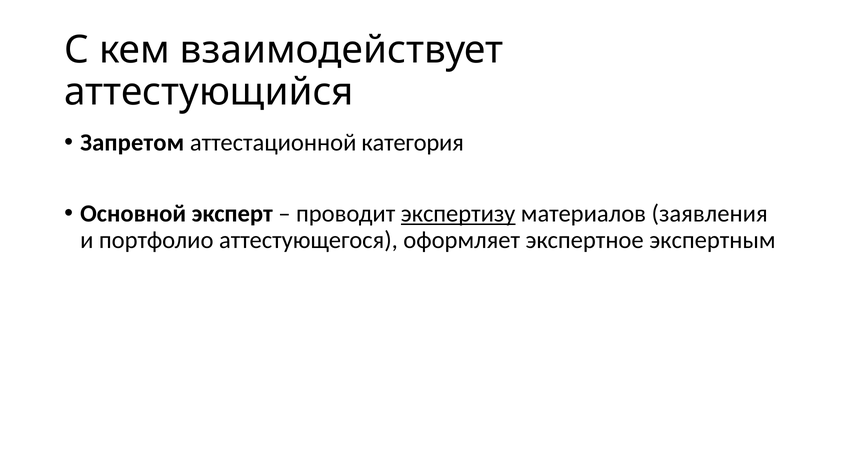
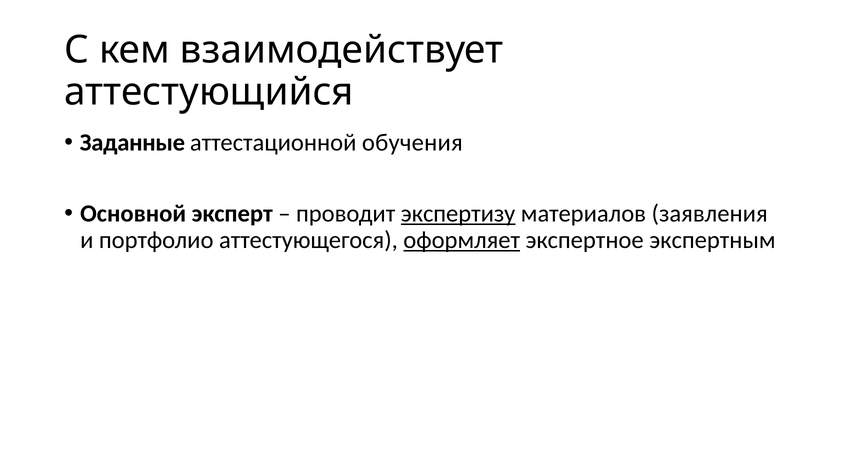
Запретом: Запретом -> Заданные
категория: категория -> обучения
оформляет underline: none -> present
